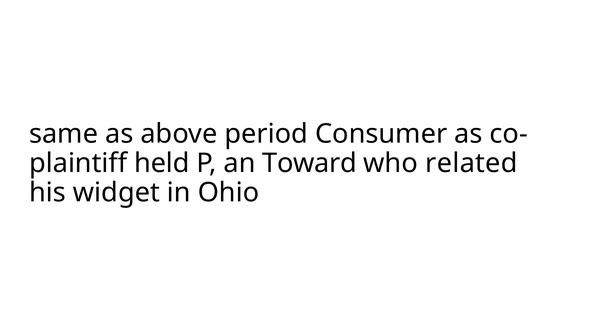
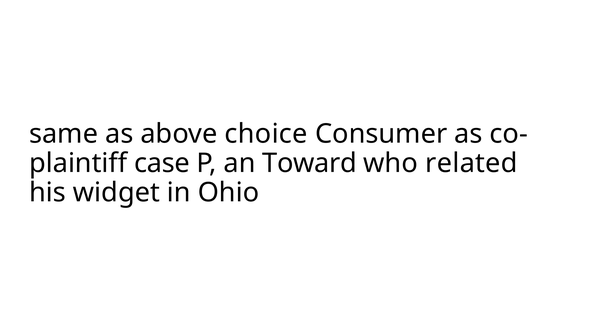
period: period -> choice
held: held -> case
